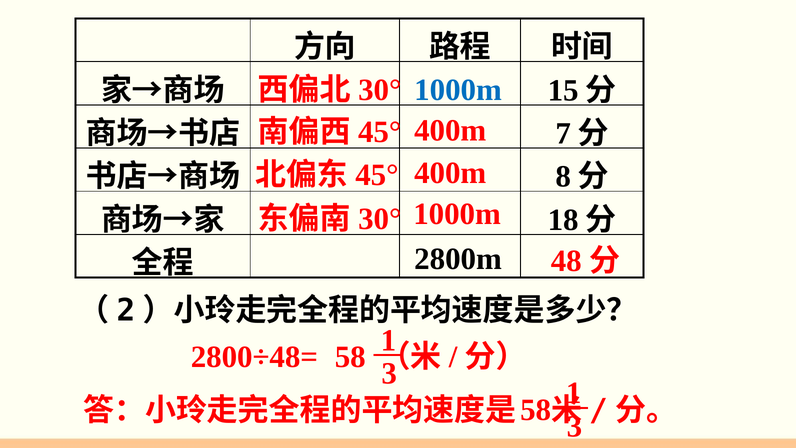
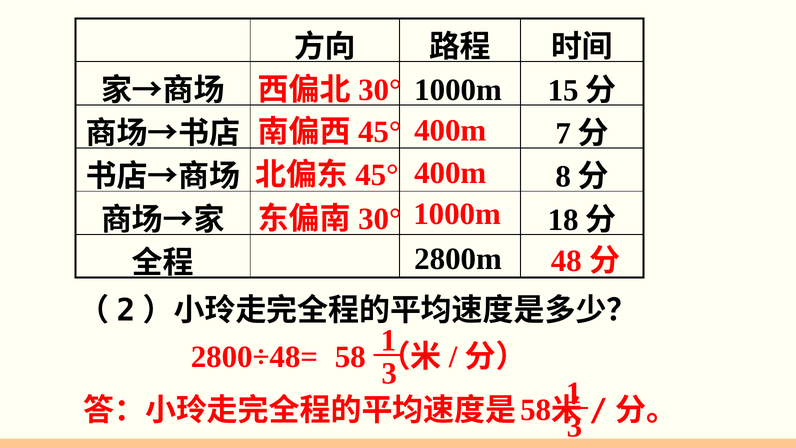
1000m at (458, 90) colour: blue -> black
